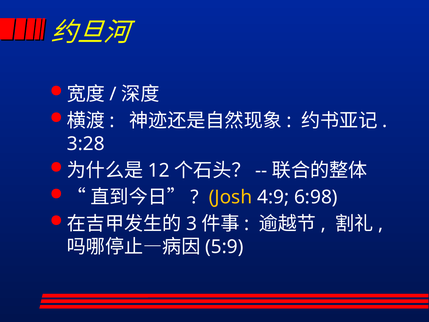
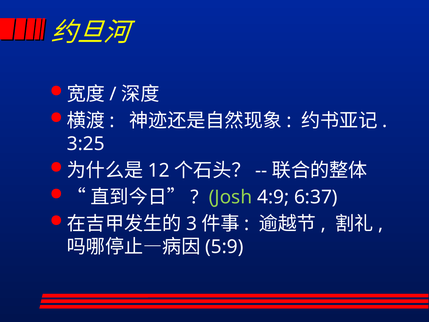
3:28: 3:28 -> 3:25
Josh colour: yellow -> light green
6:98: 6:98 -> 6:37
